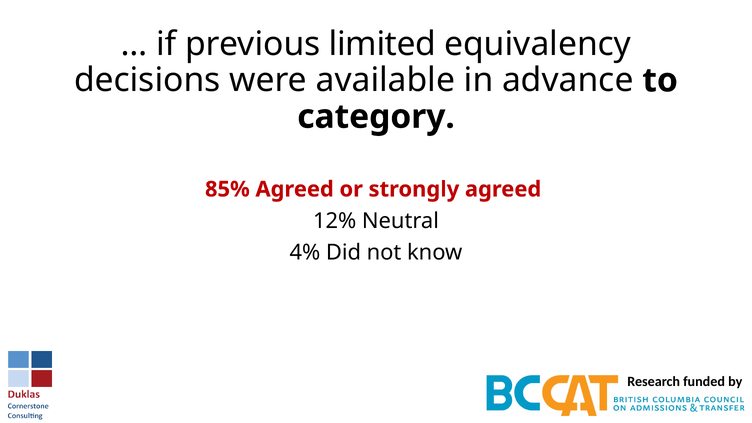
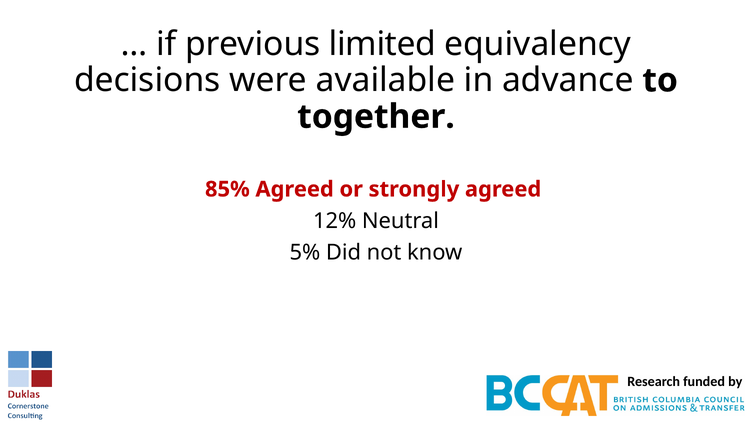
category: category -> together
4%: 4% -> 5%
